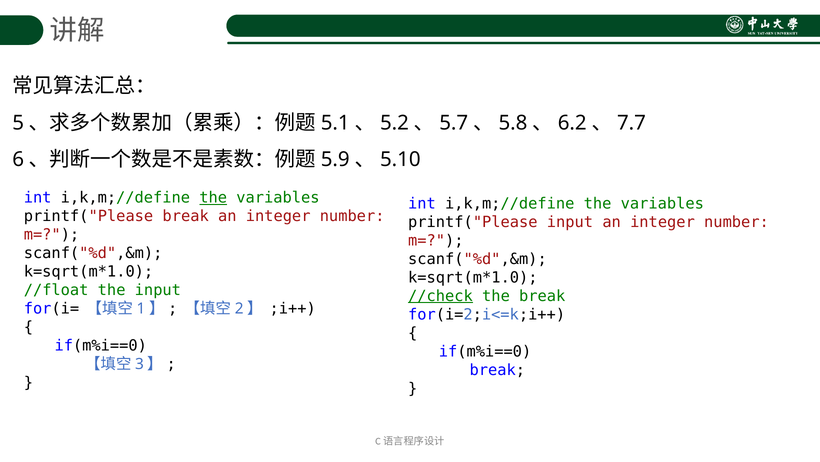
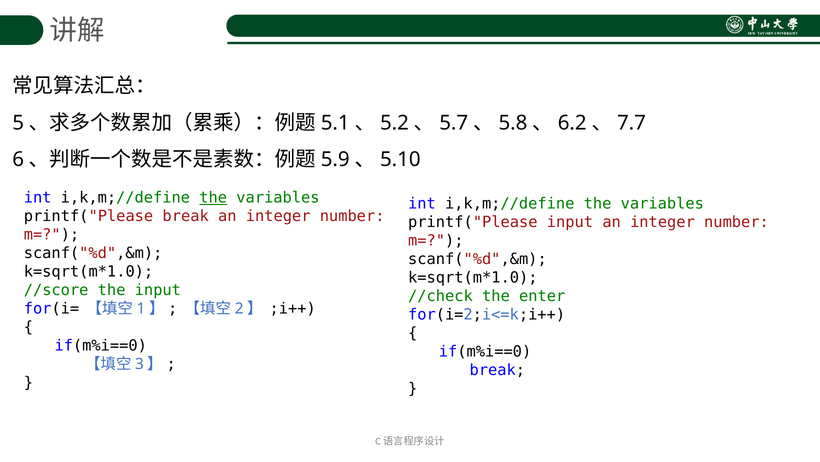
//float: //float -> //score
//check underline: present -> none
the break: break -> enter
